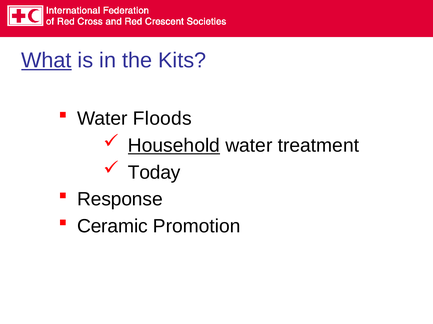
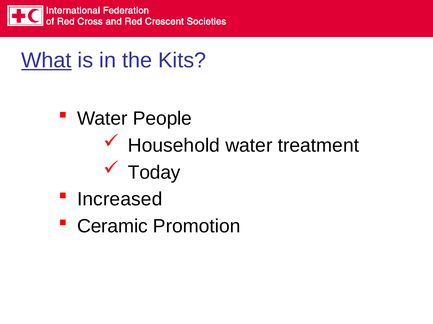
Floods: Floods -> People
Household underline: present -> none
Response: Response -> Increased
